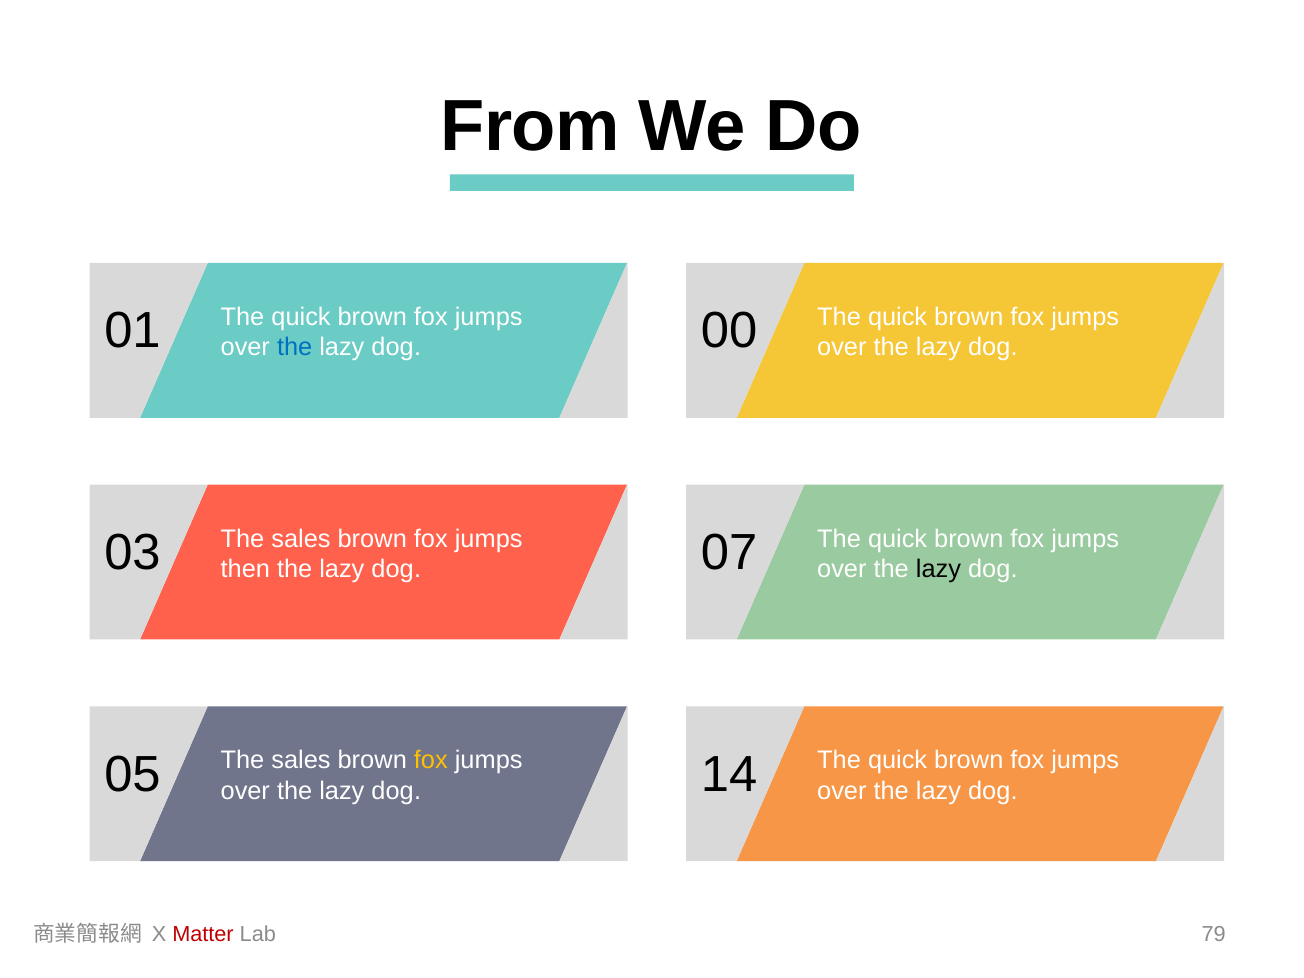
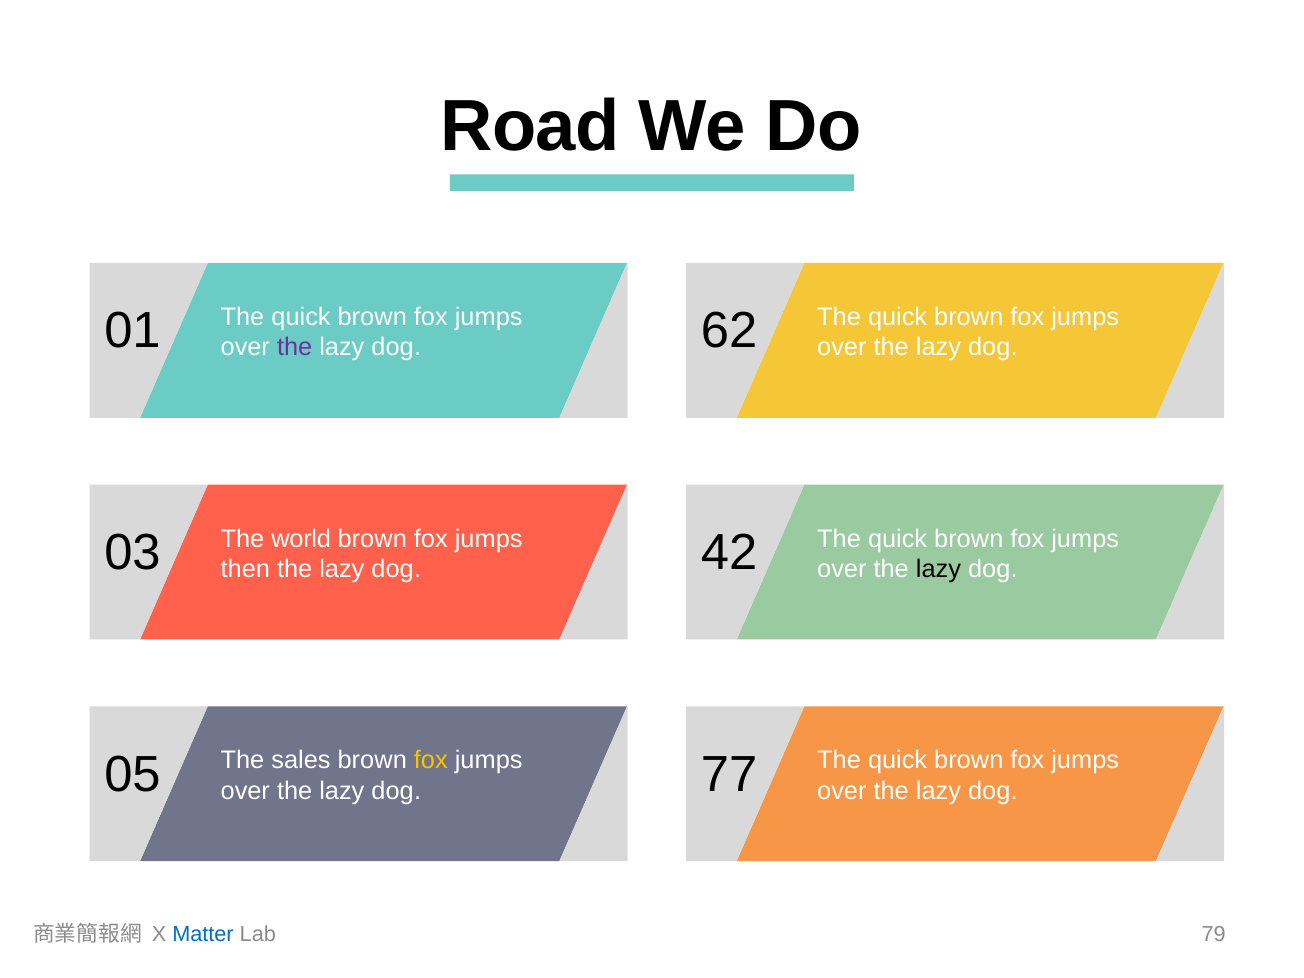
From: From -> Road
the at (295, 348) colour: blue -> purple
00: 00 -> 62
03 The sales: sales -> world
07: 07 -> 42
14: 14 -> 77
Matter colour: red -> blue
